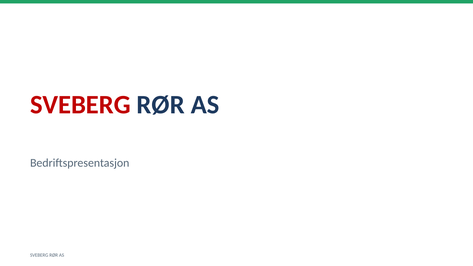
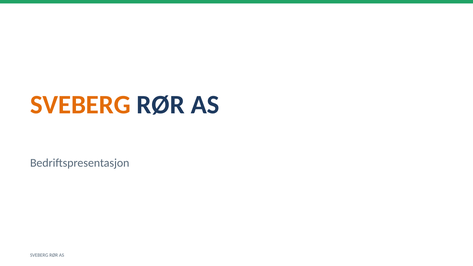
SVEBERG at (80, 105) colour: red -> orange
